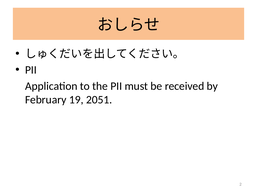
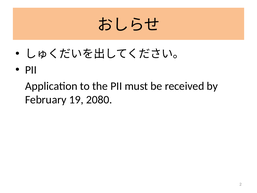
2051: 2051 -> 2080
